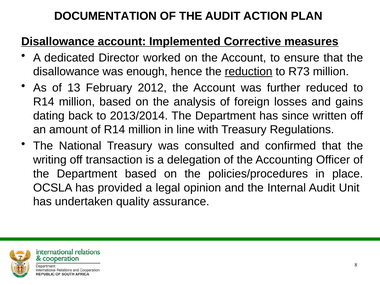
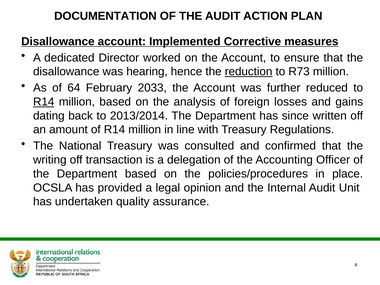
enough: enough -> hearing
13: 13 -> 64
2012: 2012 -> 2033
R14 at (44, 102) underline: none -> present
